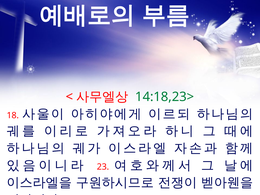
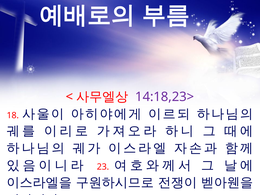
14:18,23> colour: green -> purple
